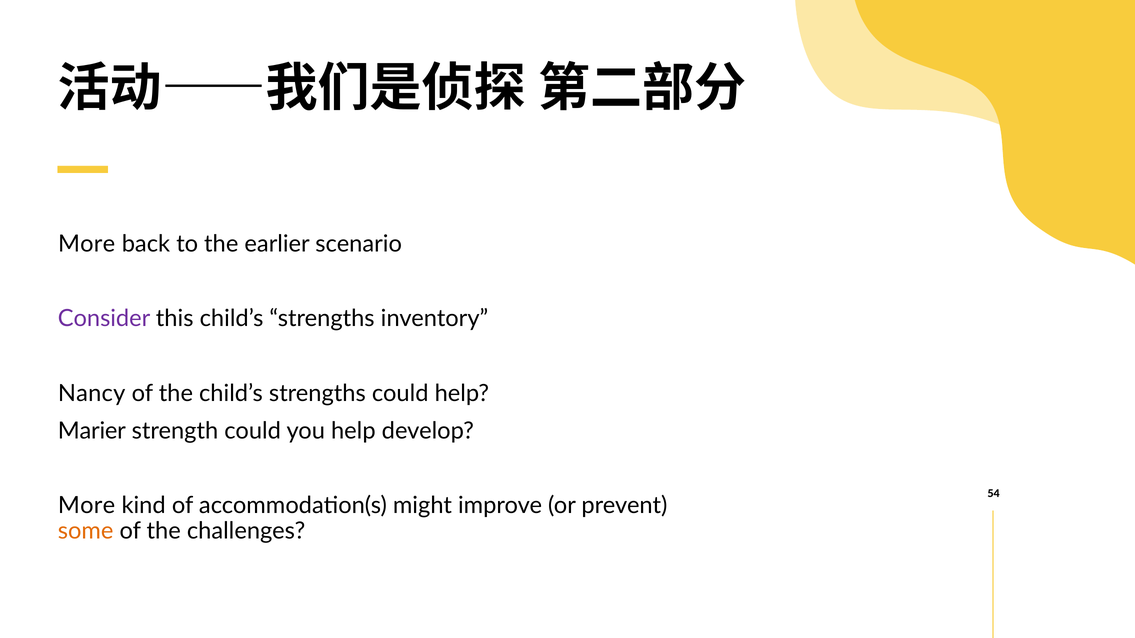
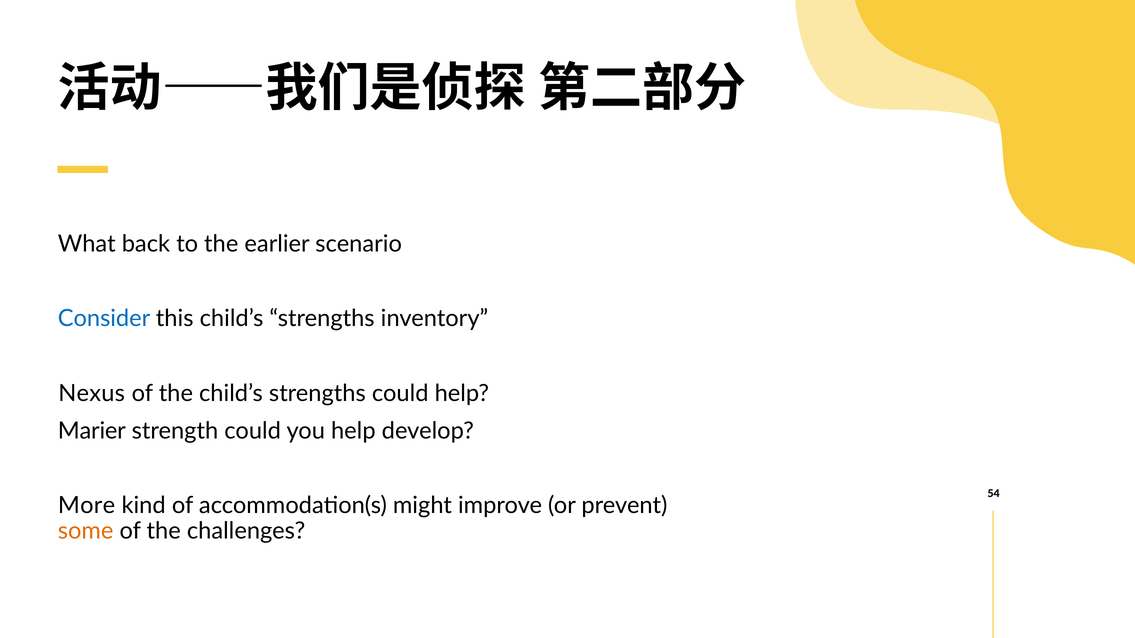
More at (87, 244): More -> What
Consider colour: purple -> blue
Nancy: Nancy -> Nexus
